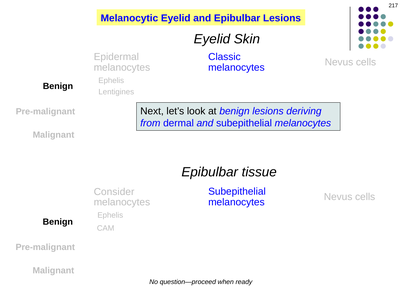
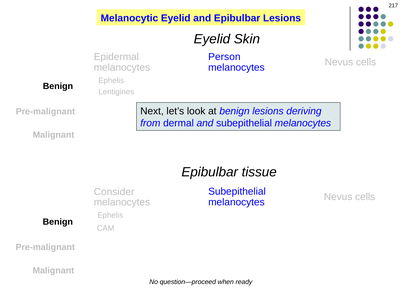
Classic: Classic -> Person
